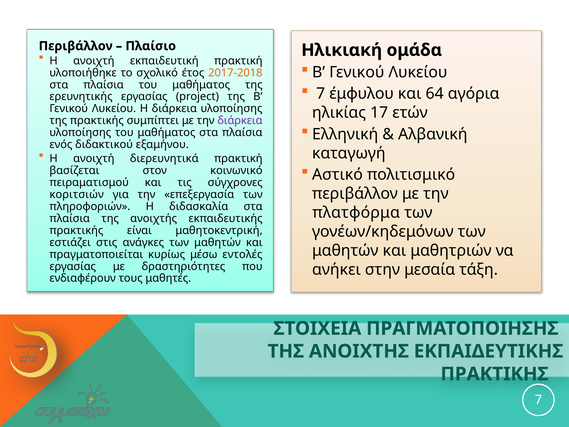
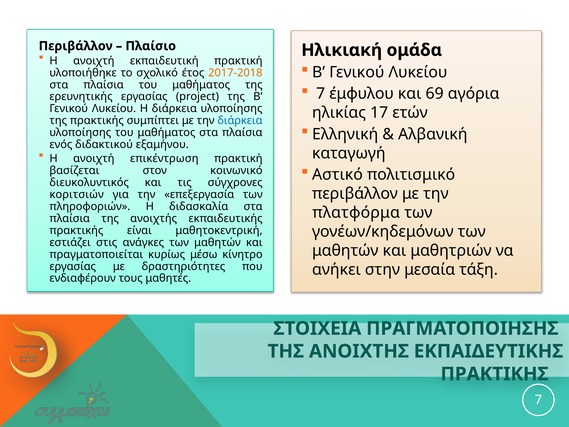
64: 64 -> 69
διάρκεια at (240, 121) colour: purple -> blue
διερευνητικά: διερευνητικά -> επικέντρωση
πειραματισμού: πειραματισμού -> διευκολυντικός
εντολές: εντολές -> κίνητρο
